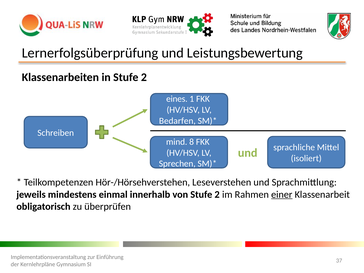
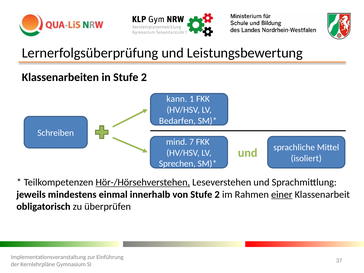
eines: eines -> kann
8: 8 -> 7
Hör-/Hörsehverstehen underline: none -> present
